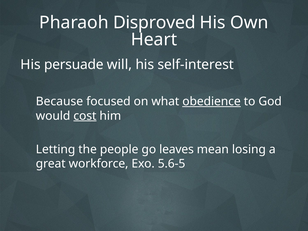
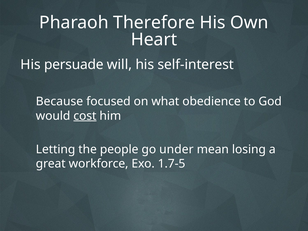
Disproved: Disproved -> Therefore
obedience underline: present -> none
leaves: leaves -> under
5.6-5: 5.6-5 -> 1.7-5
